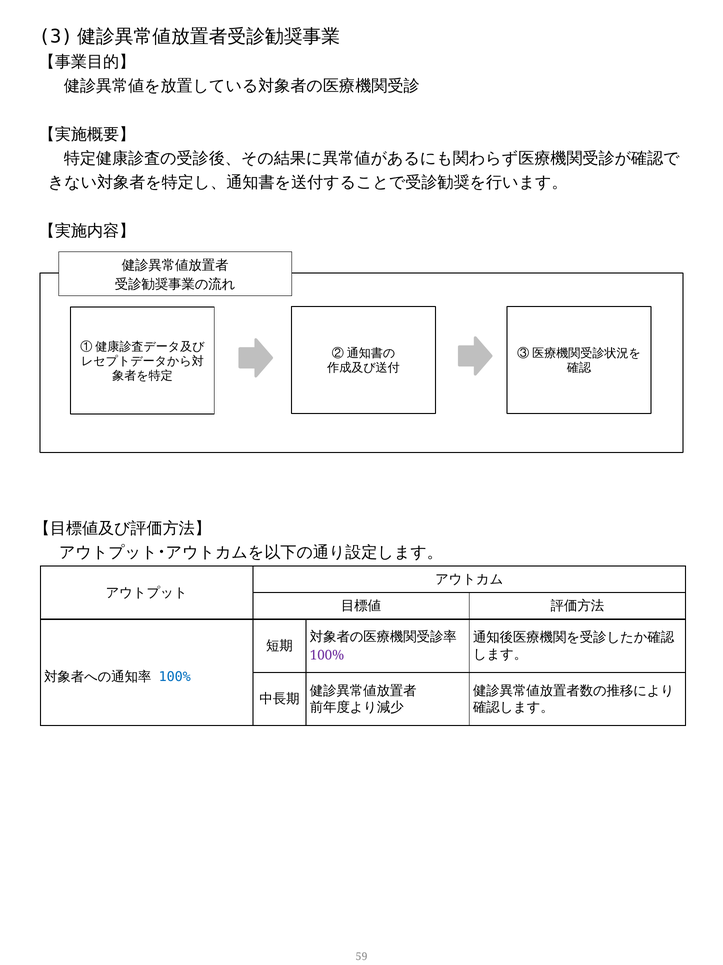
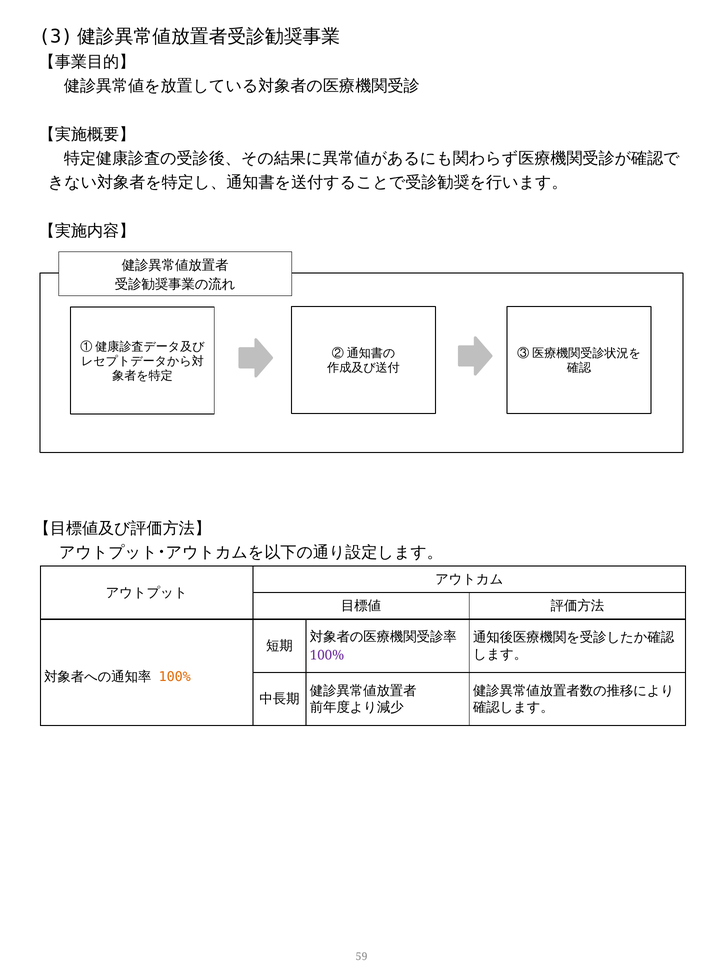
100% at (175, 676) colour: blue -> orange
